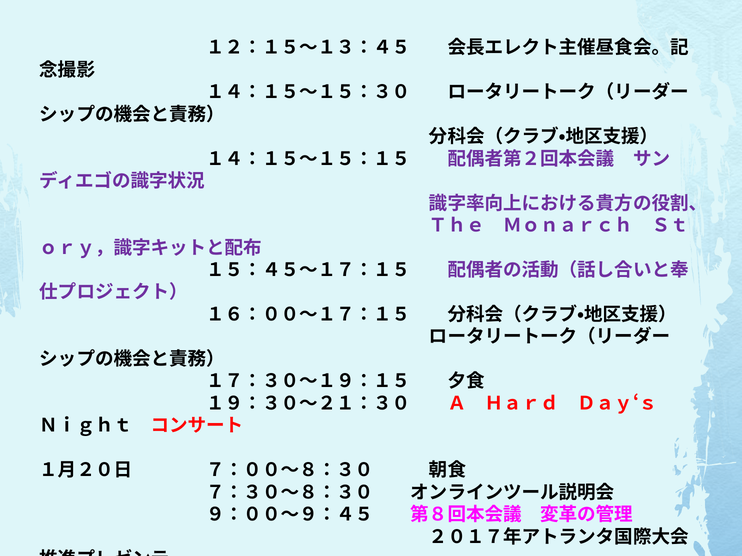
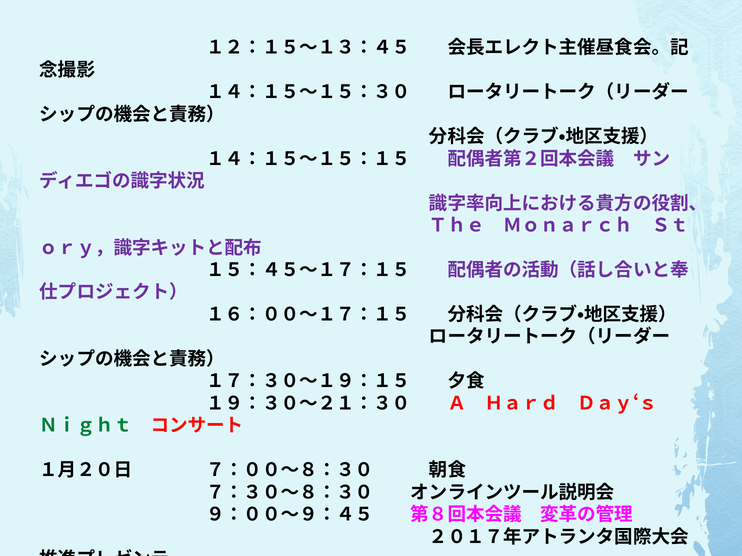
Ｎｉｇｈｔ colour: black -> green
